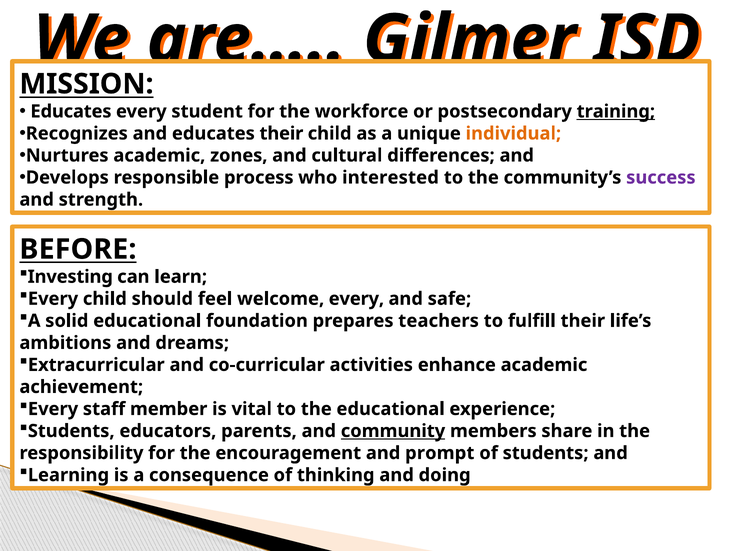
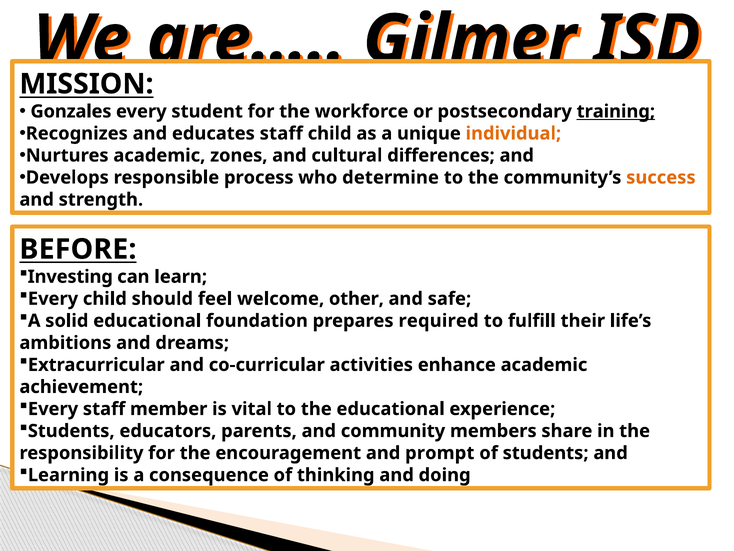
Educates at (71, 111): Educates -> Gonzales
educates their: their -> staff
interested: interested -> determine
success colour: purple -> orange
welcome every: every -> other
teachers: teachers -> required
community underline: present -> none
